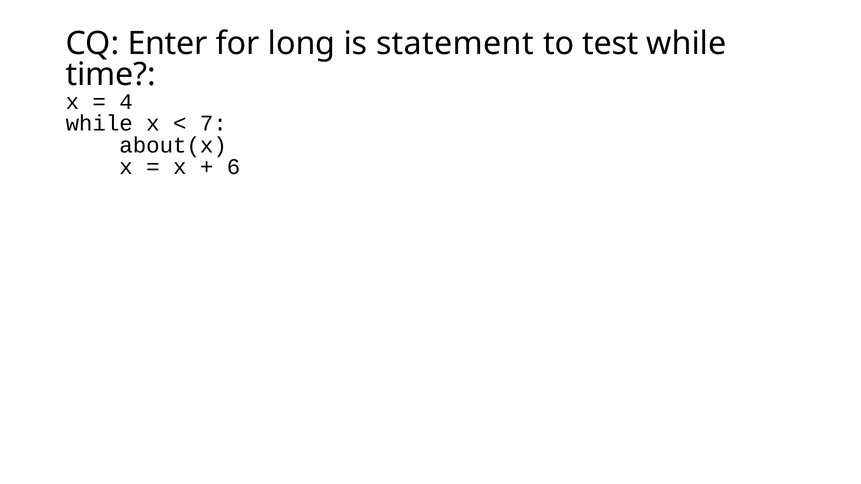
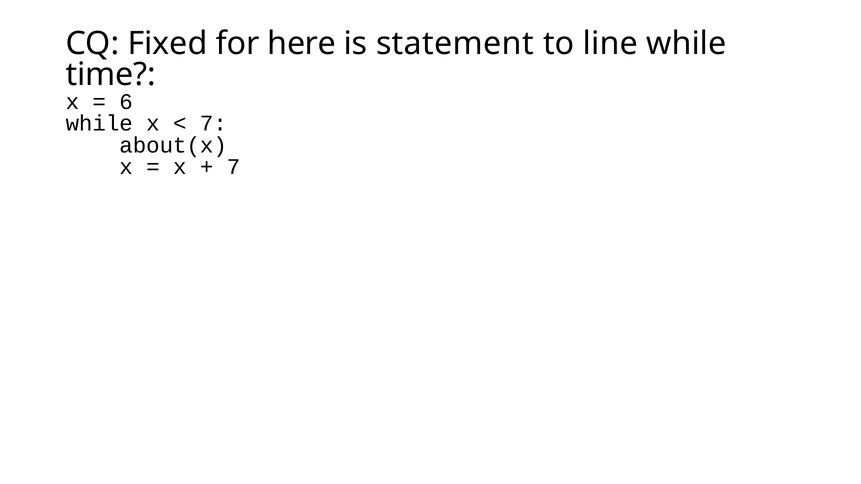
Enter: Enter -> Fixed
long: long -> here
test: test -> line
4: 4 -> 6
6 at (233, 167): 6 -> 7
